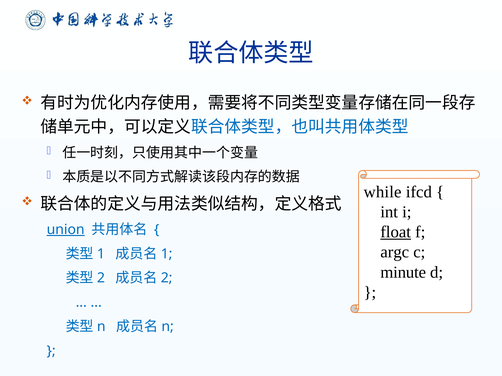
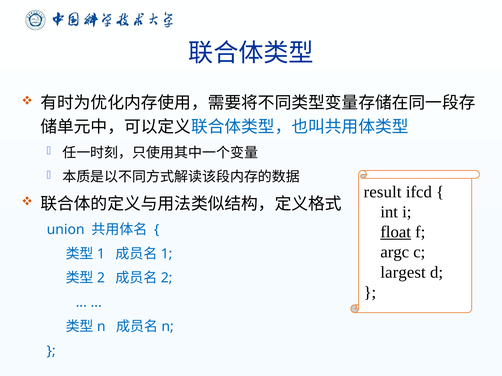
while: while -> result
union underline: present -> none
minute: minute -> largest
